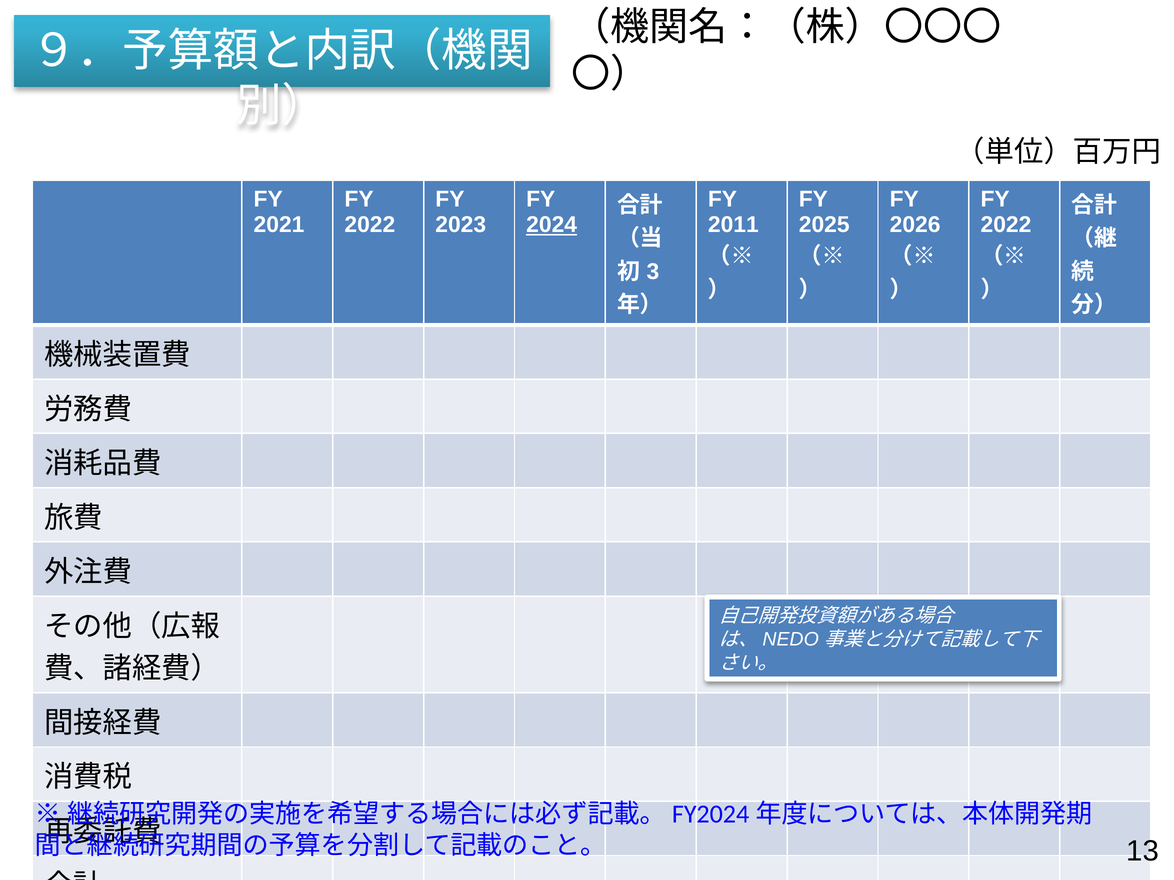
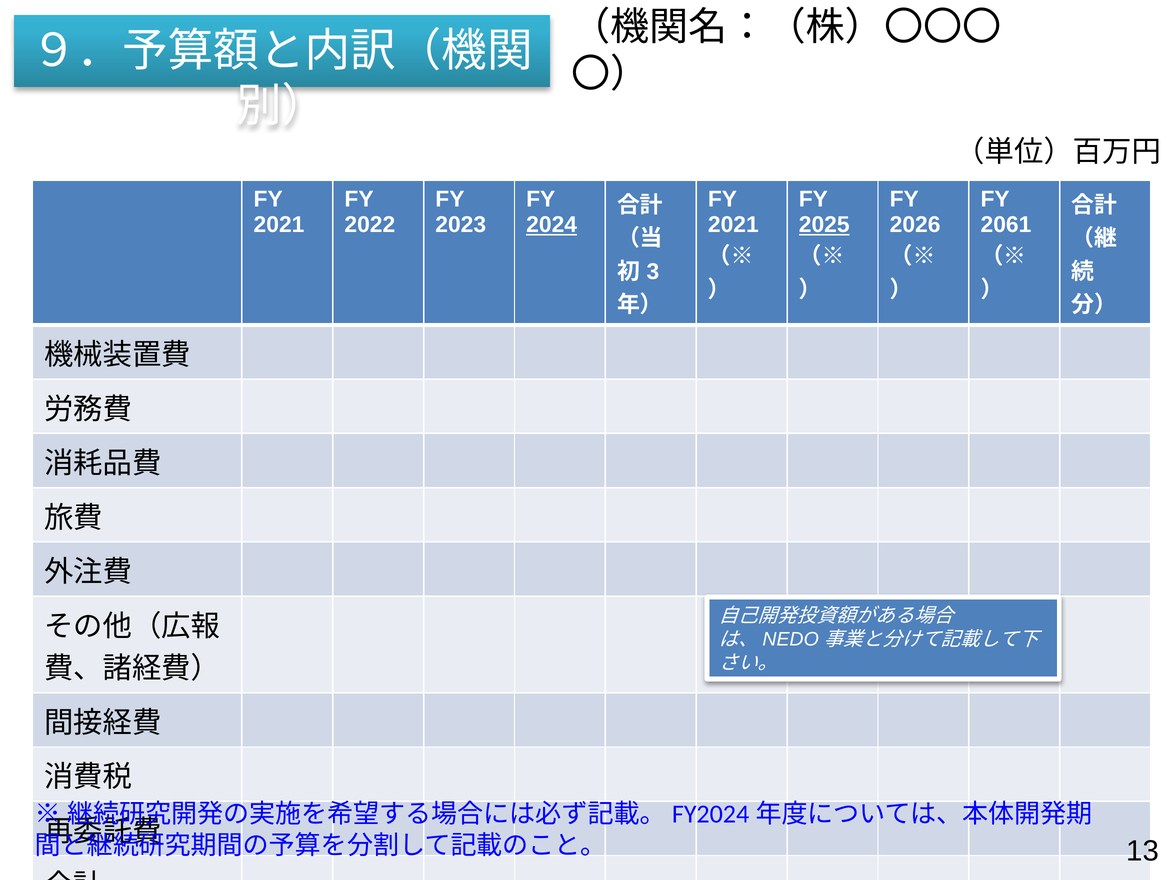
2011 at (733, 225): 2011 -> 2021
2025 underline: none -> present
2022 at (1006, 225): 2022 -> 2061
